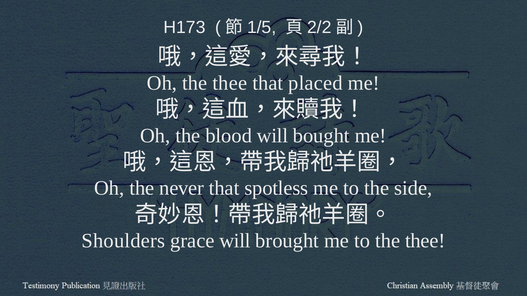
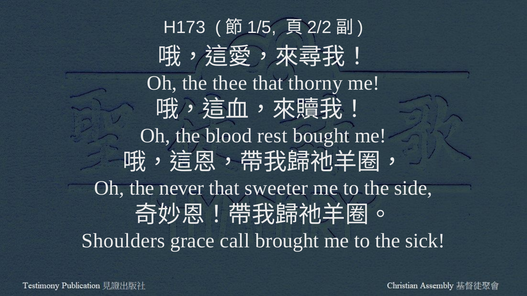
placed: placed -> thorny
blood will: will -> rest
spotless: spotless -> sweeter
grace will: will -> call
to the thee: thee -> sick
